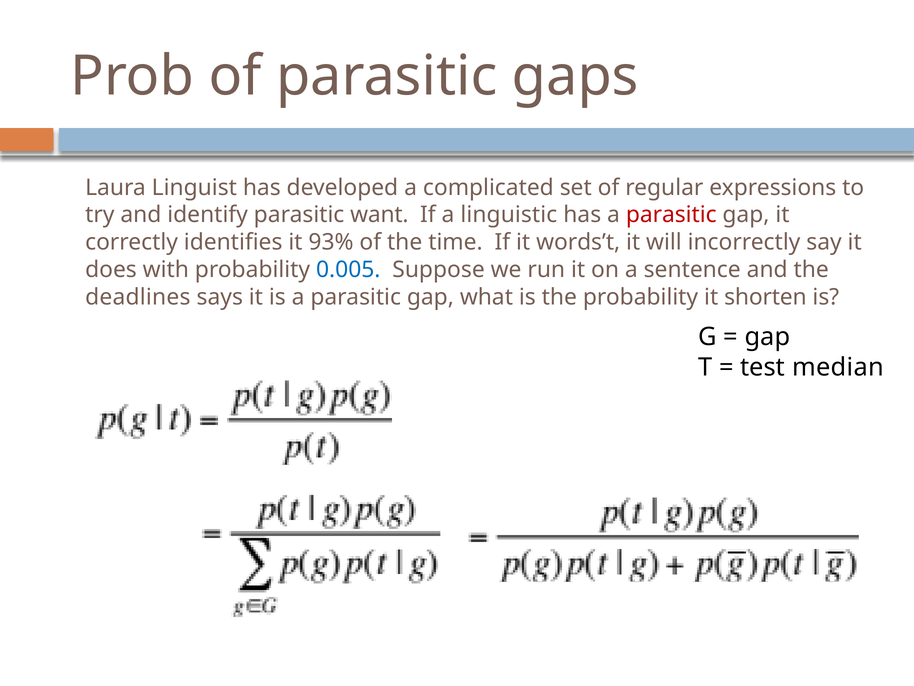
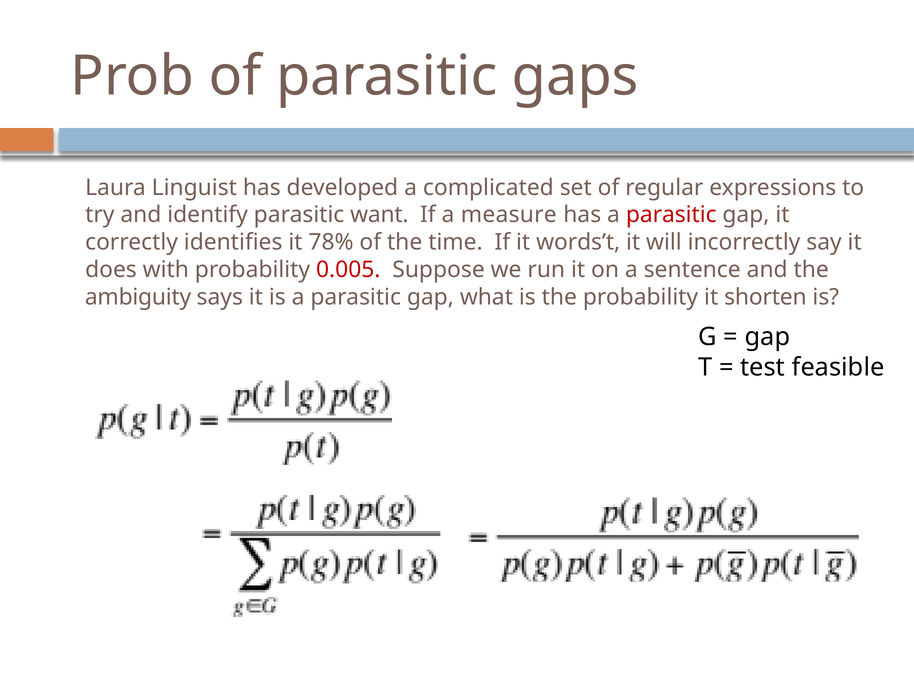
linguistic: linguistic -> measure
93%: 93% -> 78%
0.005 colour: blue -> red
deadlines: deadlines -> ambiguity
median: median -> feasible
